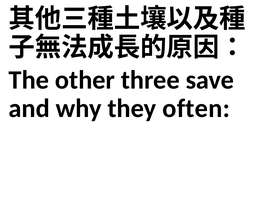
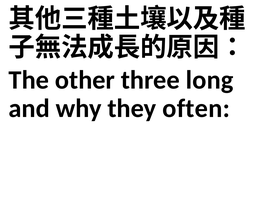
save: save -> long
